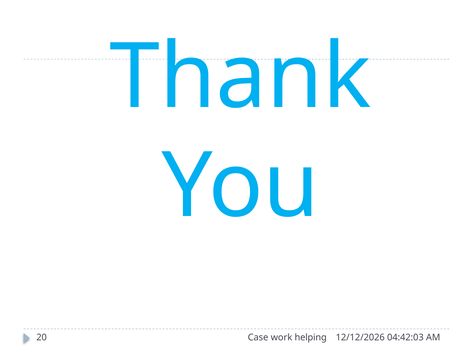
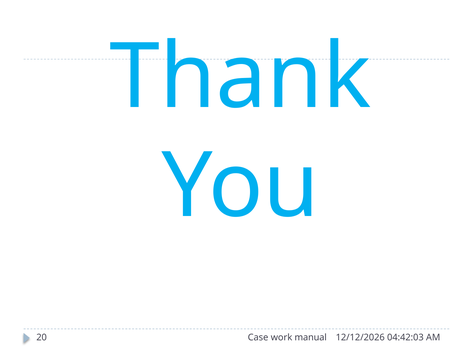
helping: helping -> manual
